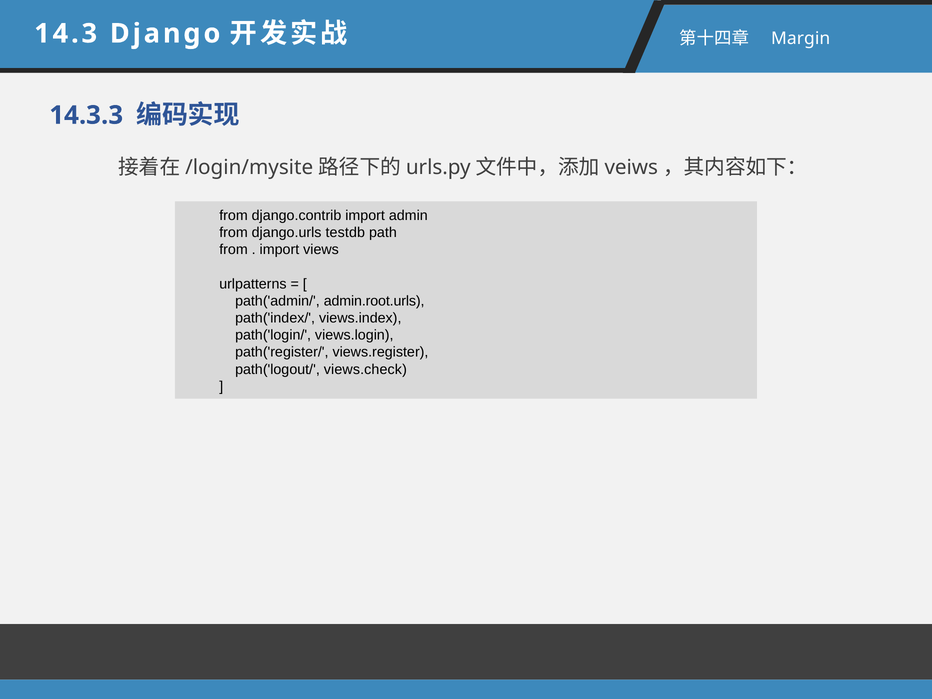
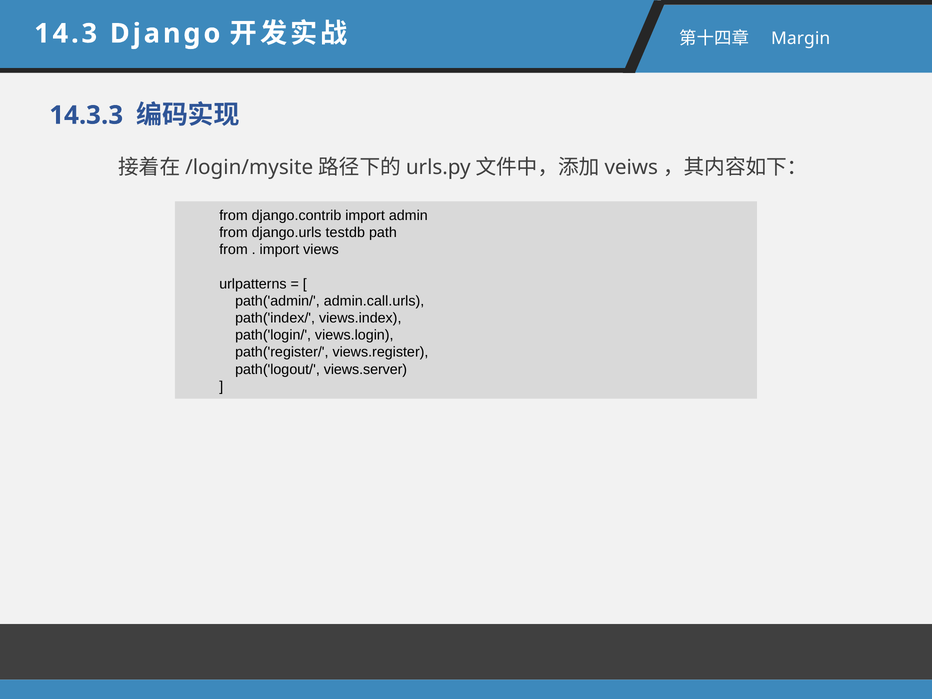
admin.root.urls: admin.root.urls -> admin.call.urls
views.check: views.check -> views.server
